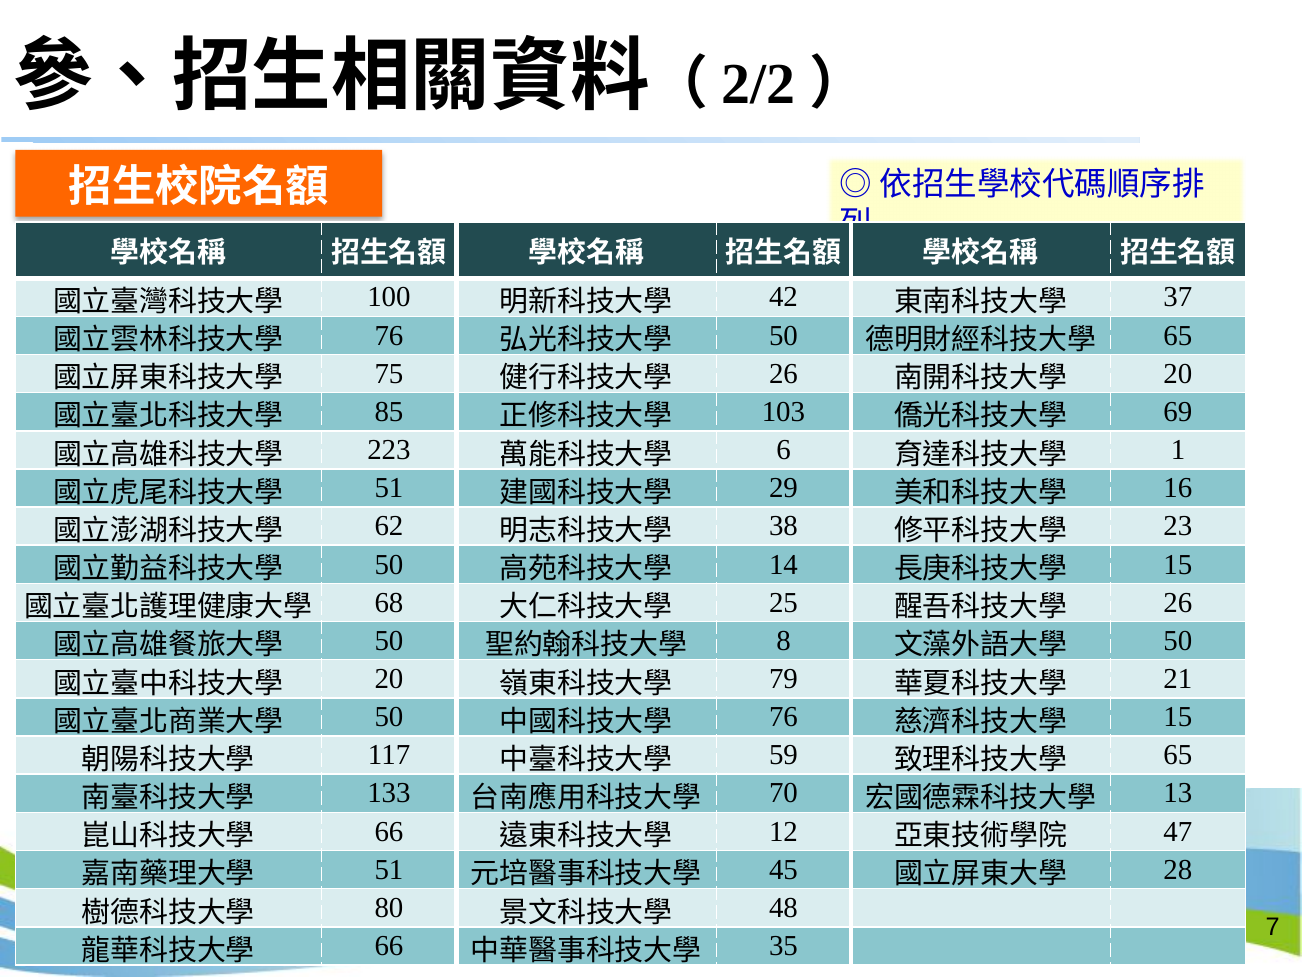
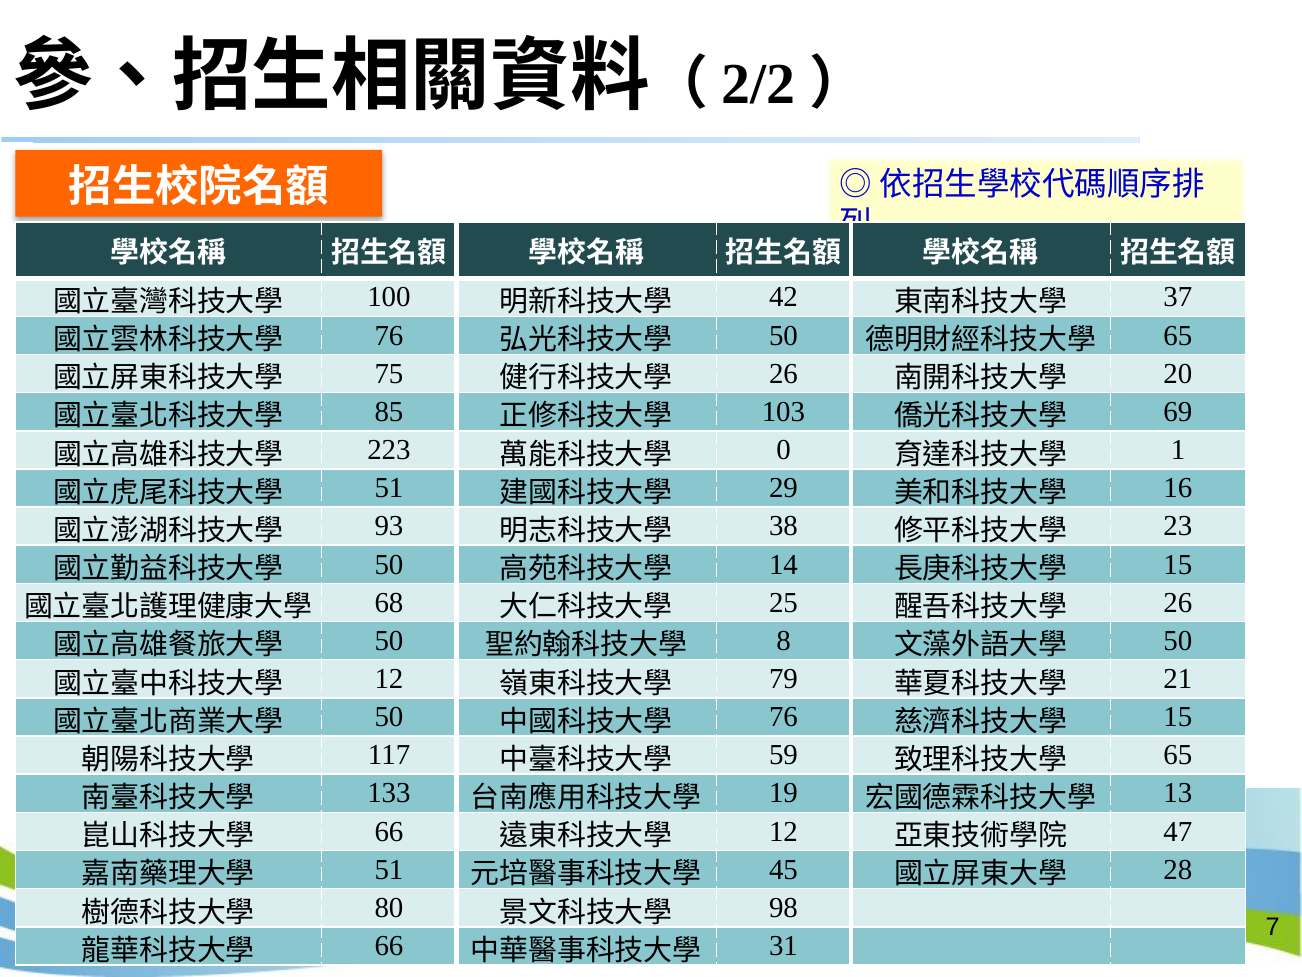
6: 6 -> 0
62: 62 -> 93
20 at (389, 679): 20 -> 12
70: 70 -> 19
48: 48 -> 98
35: 35 -> 31
